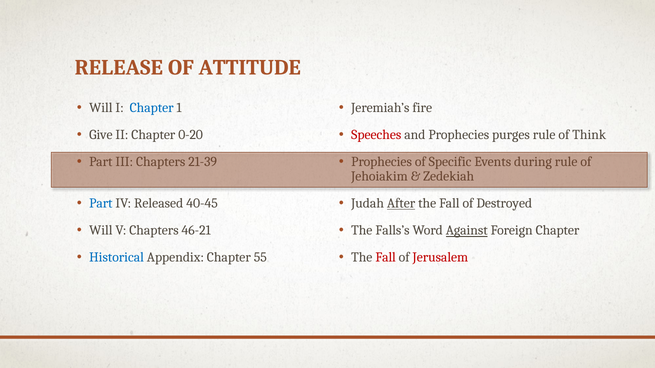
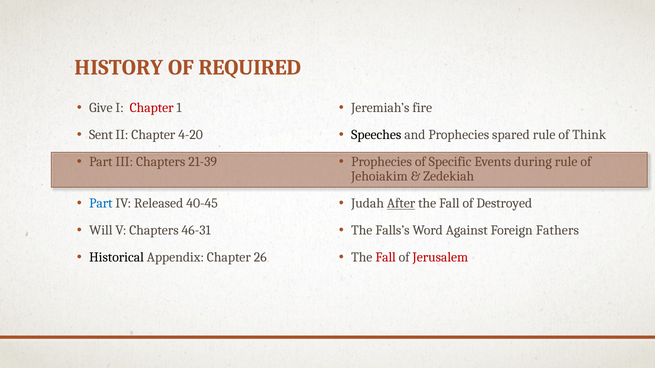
RELEASE: RELEASE -> HISTORY
ATTITUDE: ATTITUDE -> REQUIRED
Will at (101, 108): Will -> Give
Chapter at (152, 108) colour: blue -> red
Give: Give -> Sent
0-20: 0-20 -> 4-20
Speeches colour: red -> black
purges: purges -> spared
46-21: 46-21 -> 46-31
Against underline: present -> none
Foreign Chapter: Chapter -> Fathers
Historical colour: blue -> black
55: 55 -> 26
